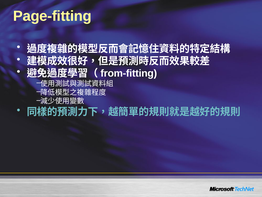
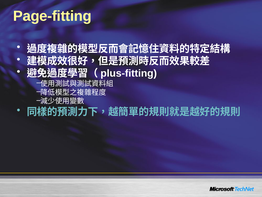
from-fitting: from-fitting -> plus-fitting
